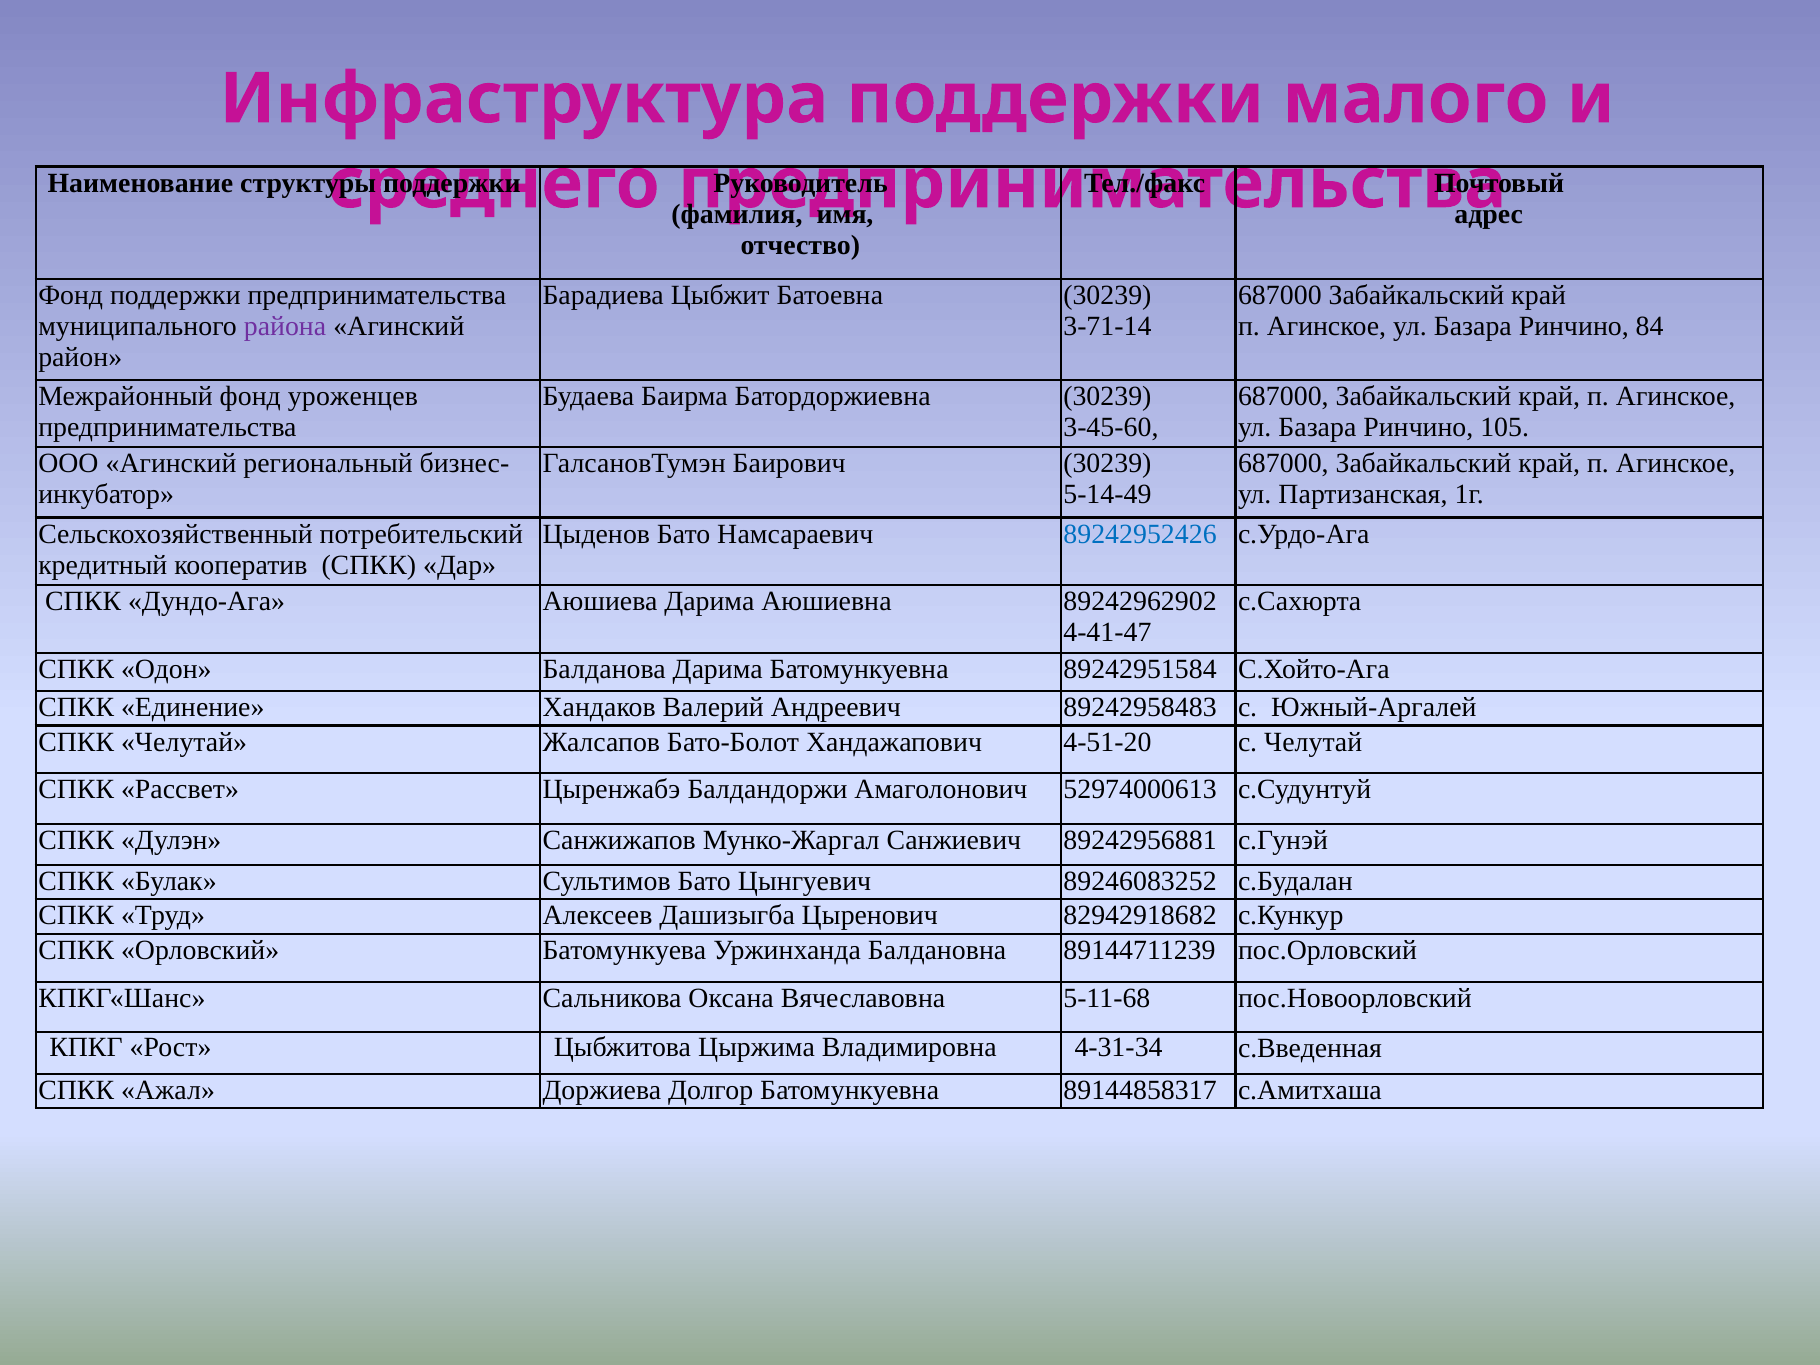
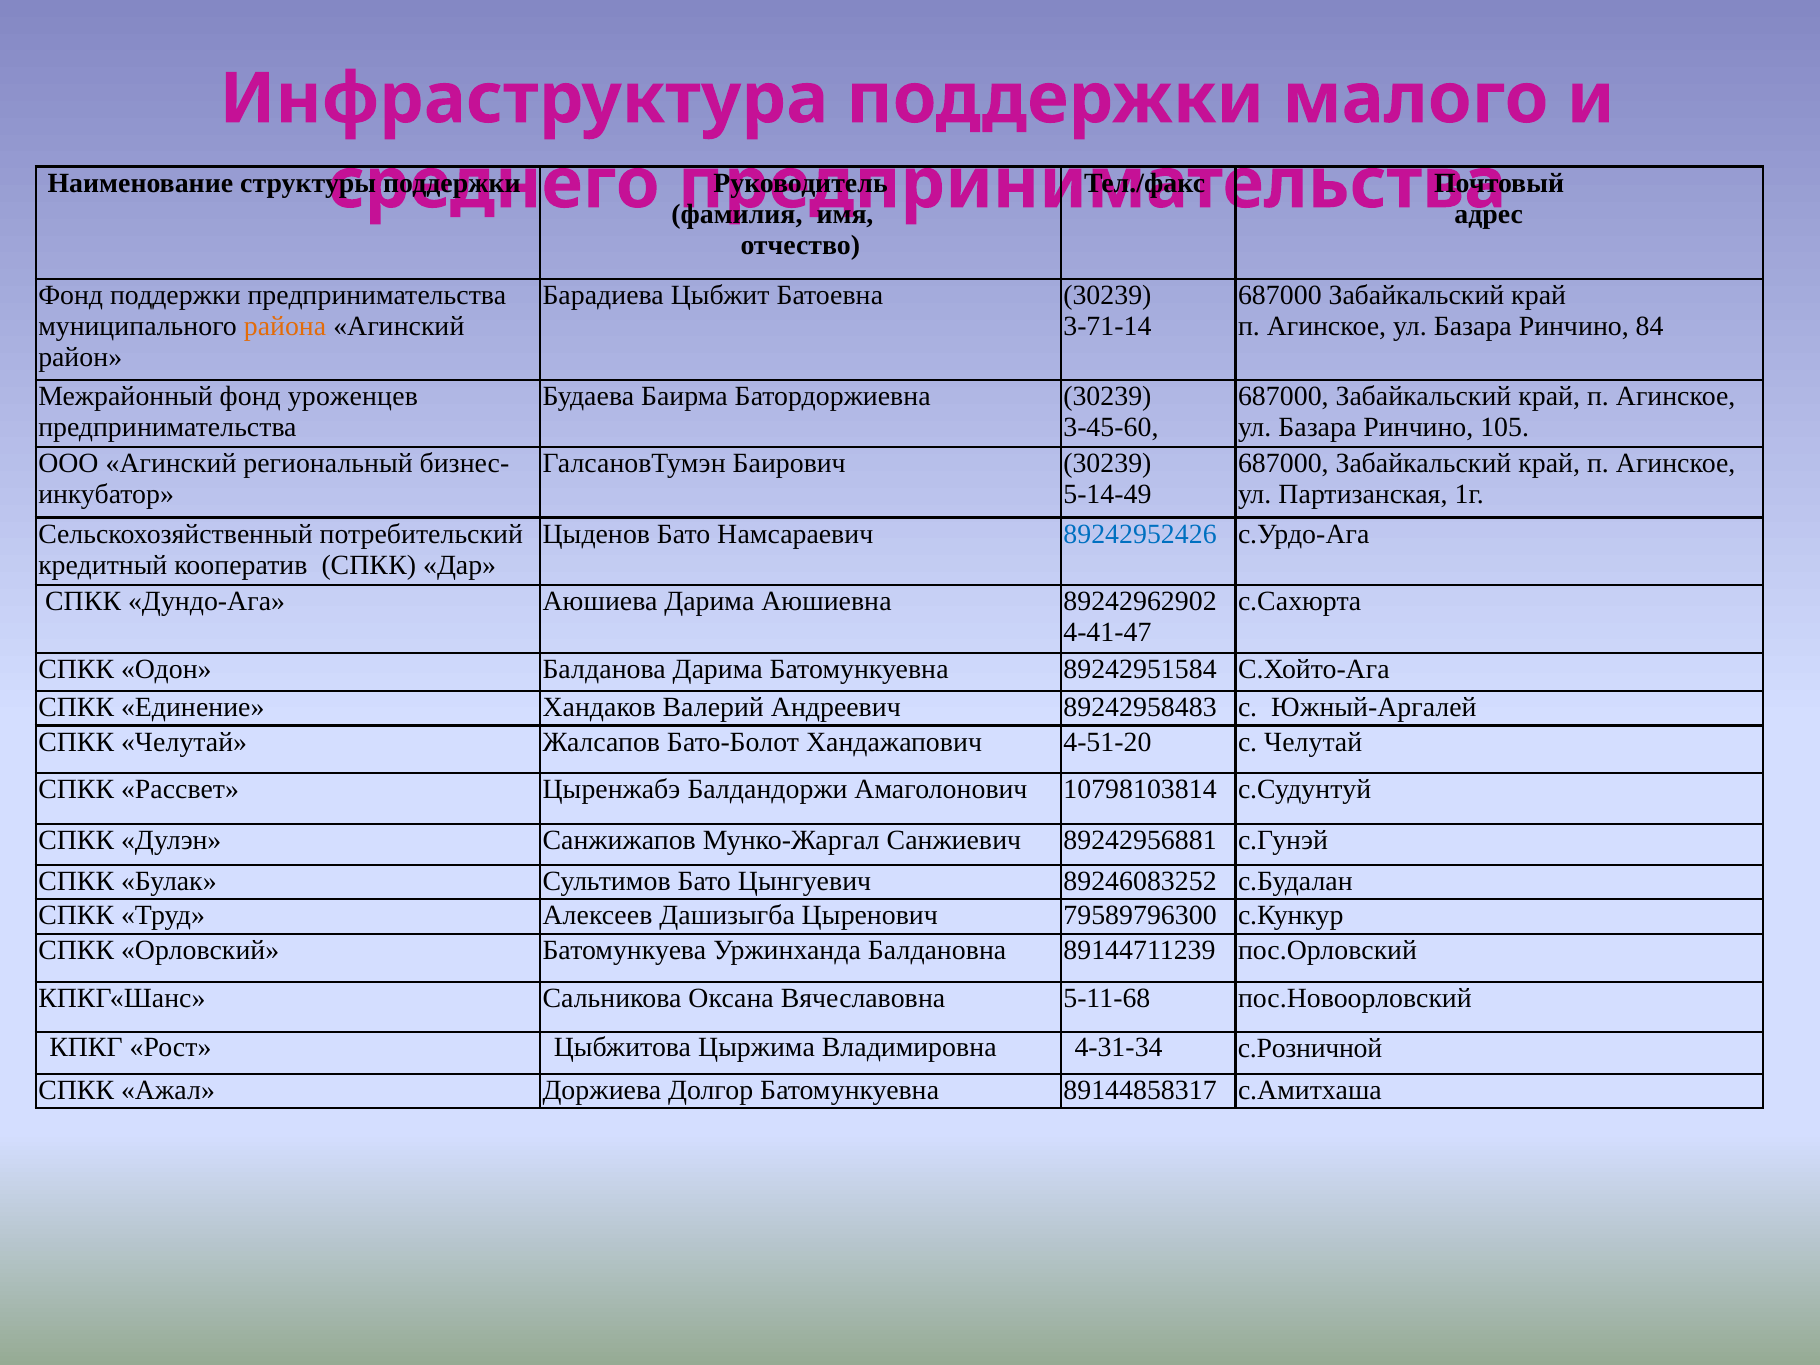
района colour: purple -> orange
52974000613: 52974000613 -> 10798103814
82942918682: 82942918682 -> 79589796300
с.Введенная: с.Введенная -> с.Розничной
